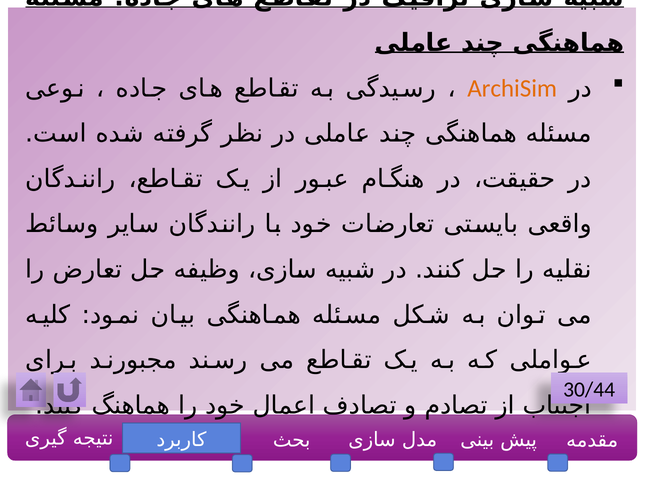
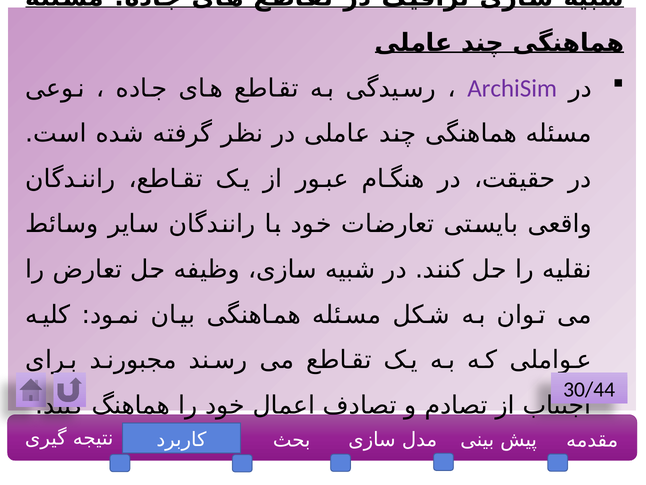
ArchiSim colour: orange -> purple
